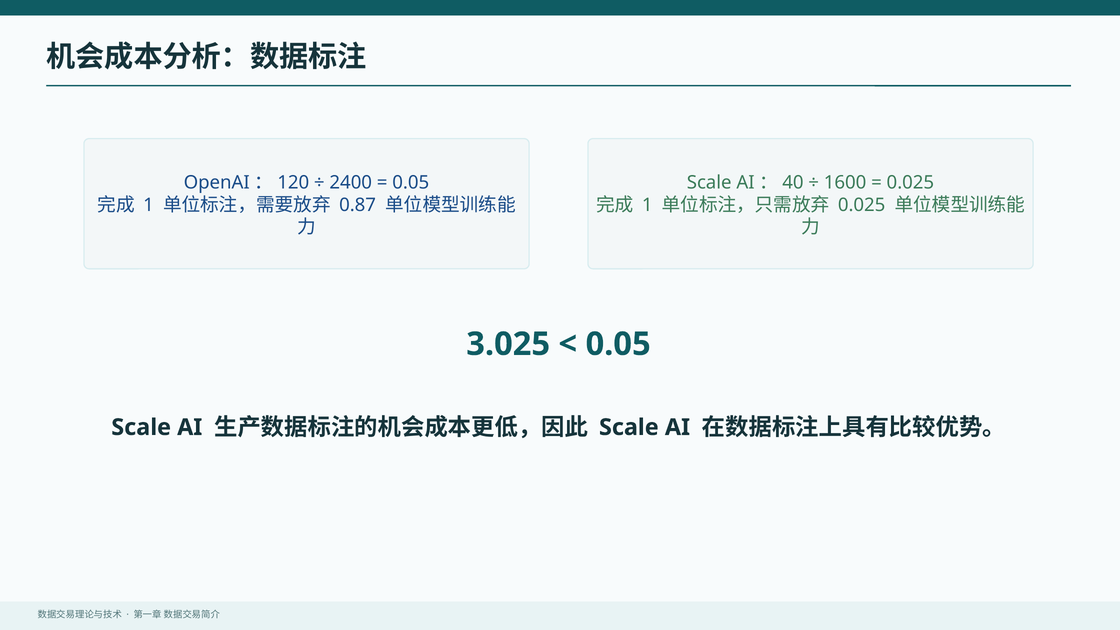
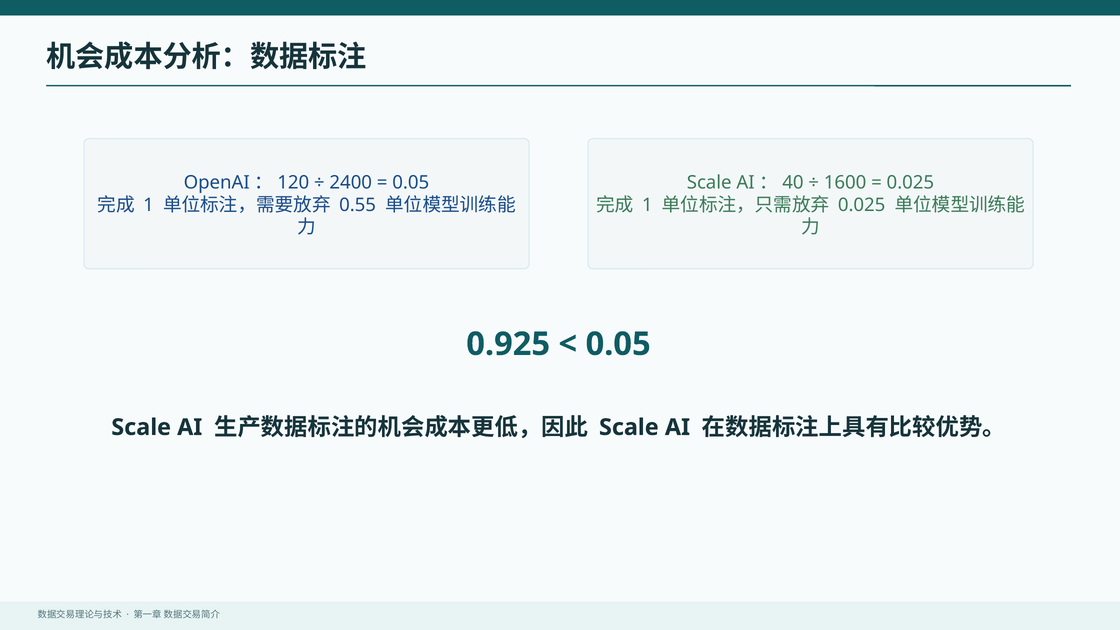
0.87: 0.87 -> 0.55
3.025: 3.025 -> 0.925
